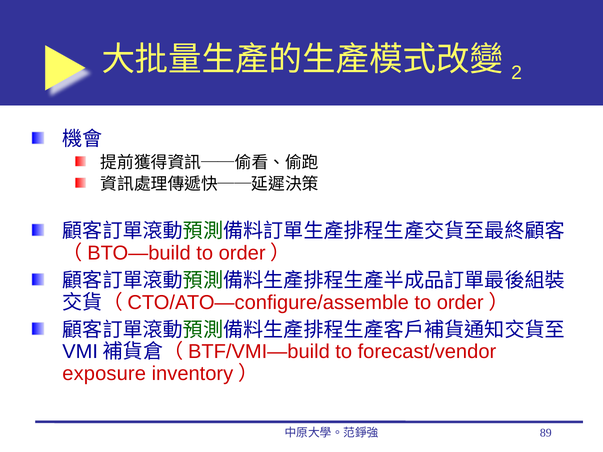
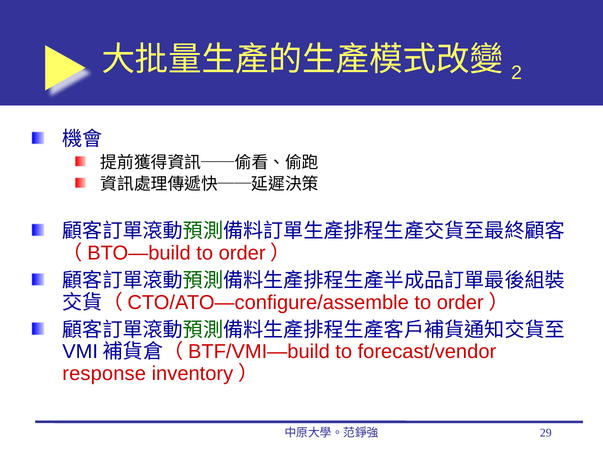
exposure: exposure -> response
89: 89 -> 29
